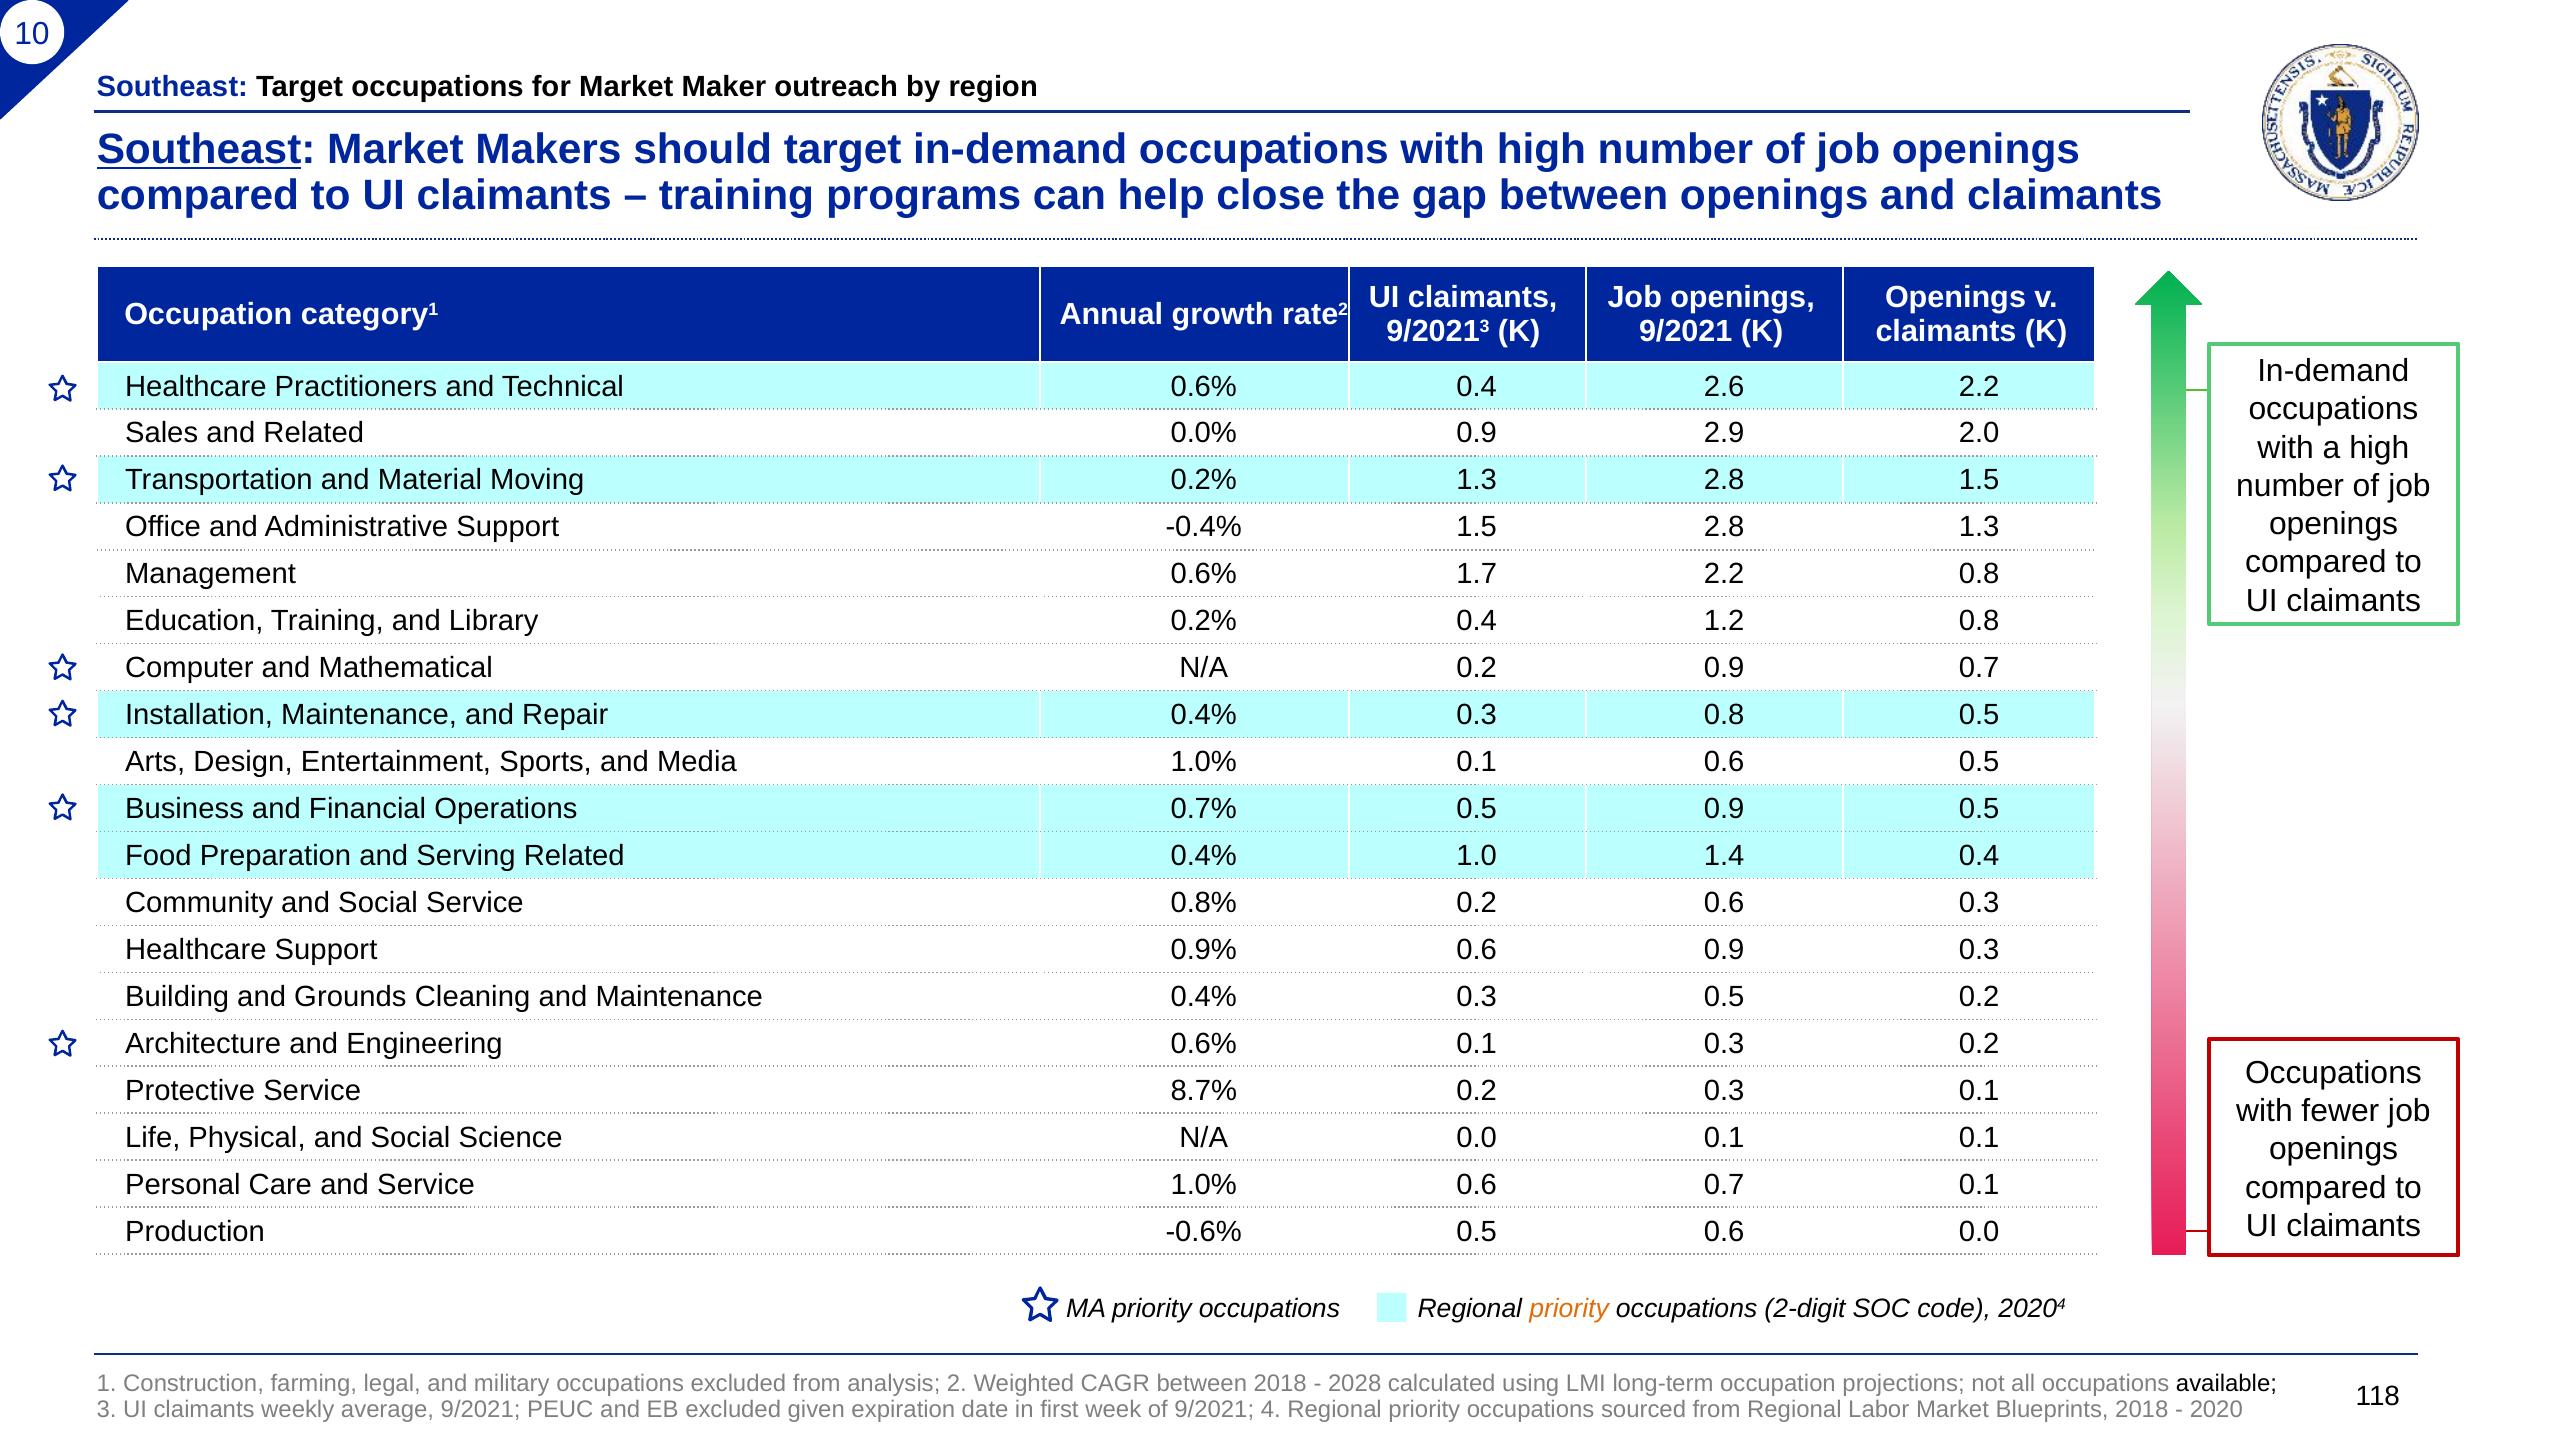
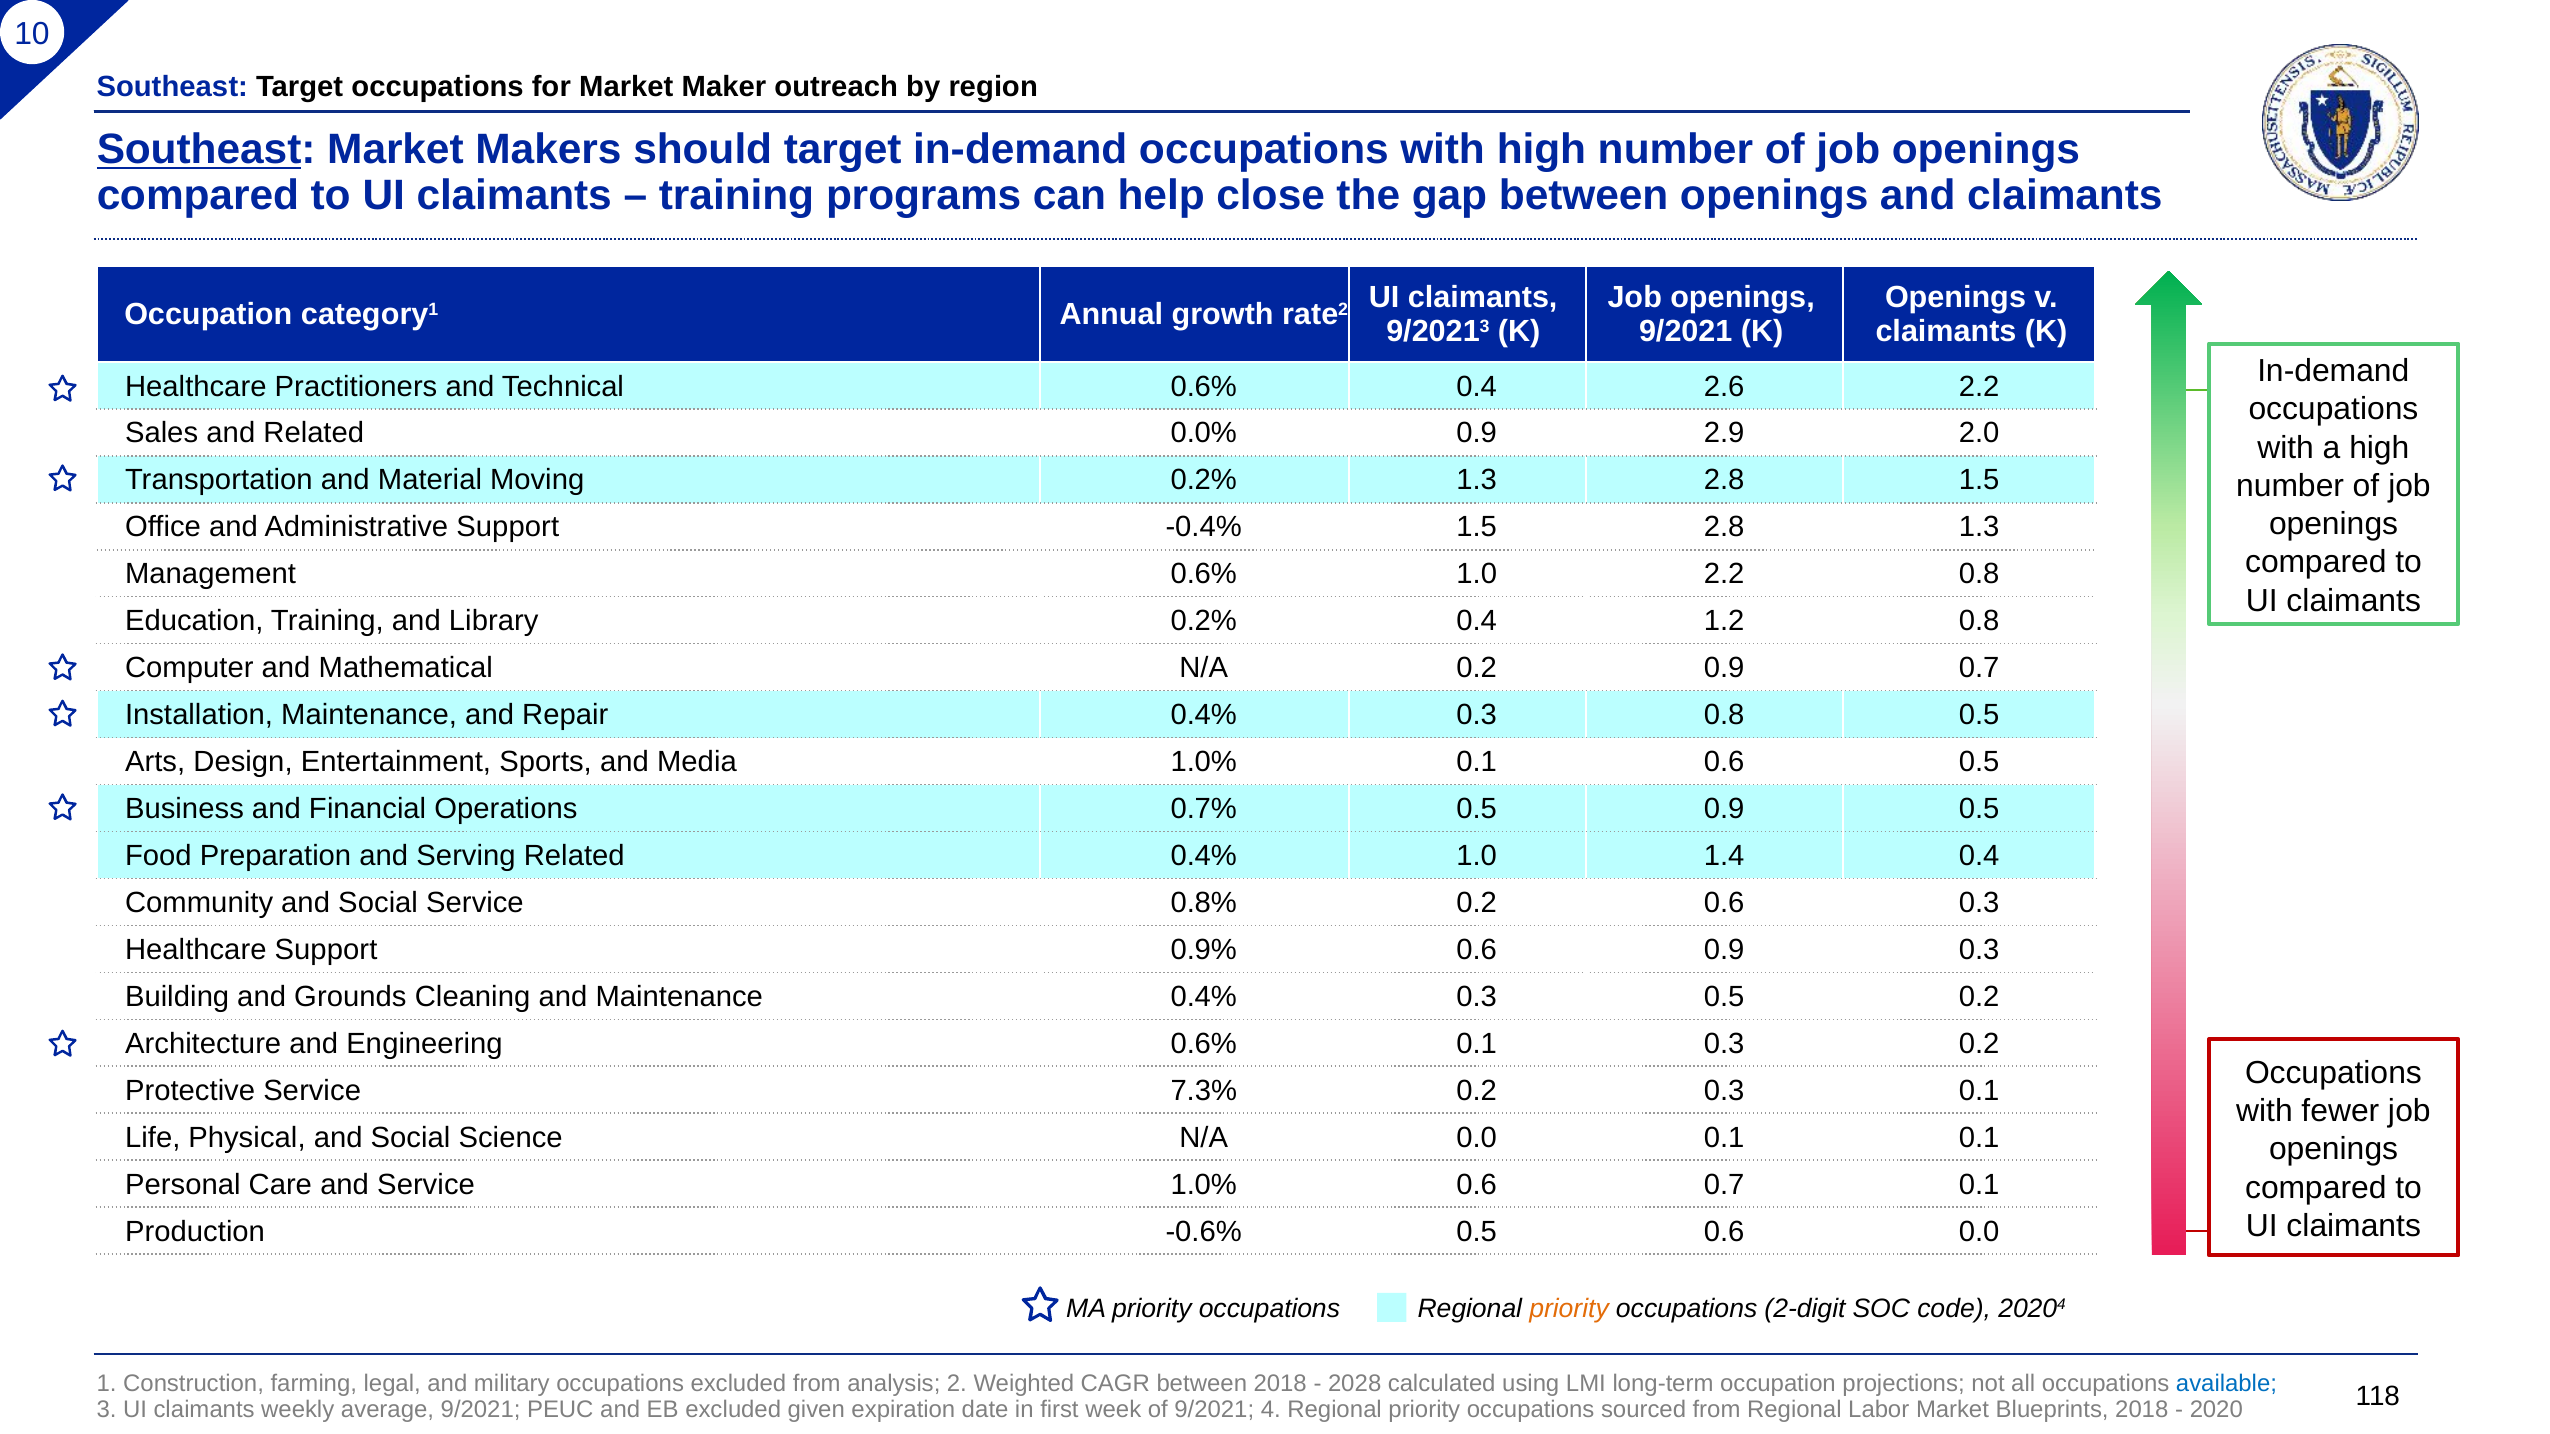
0.6% 1.7: 1.7 -> 1.0
8.7%: 8.7% -> 7.3%
available colour: black -> blue
